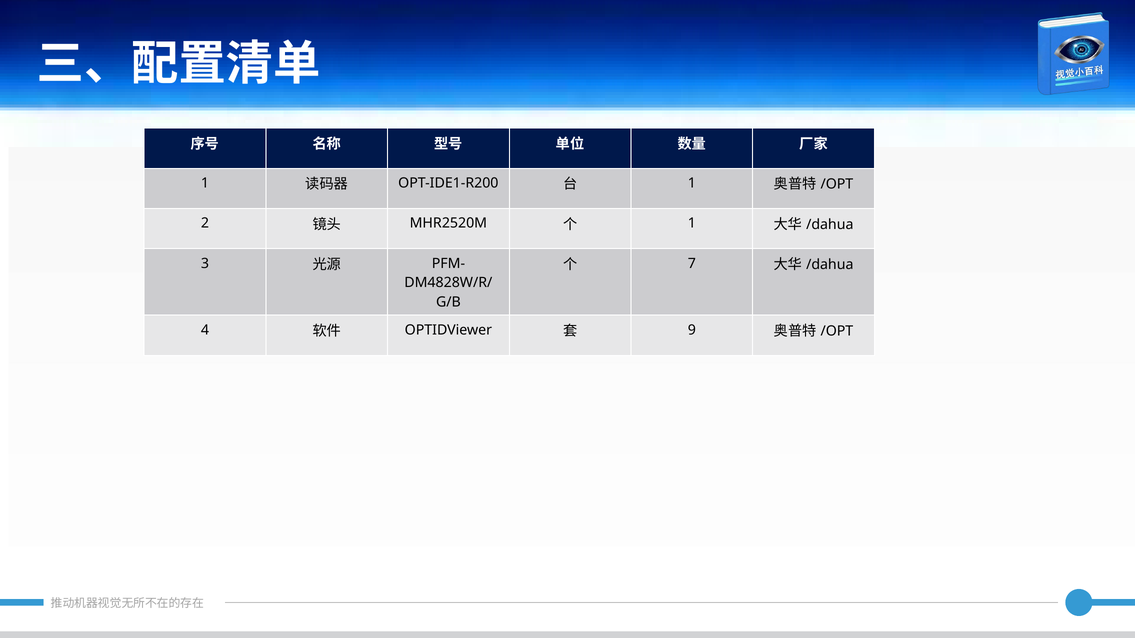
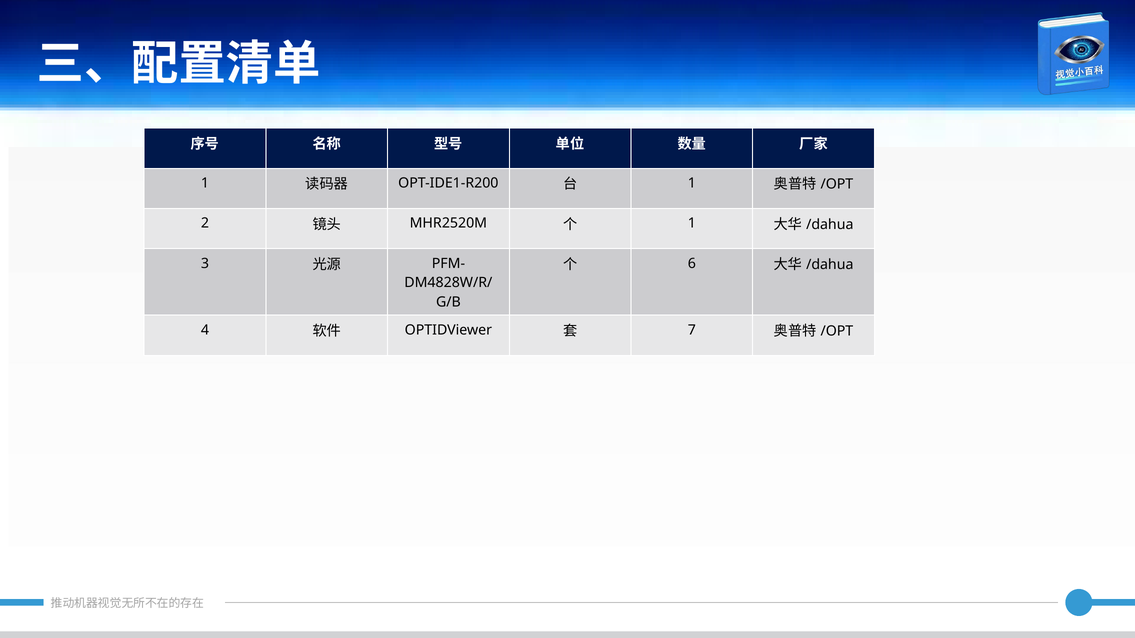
7: 7 -> 6
9: 9 -> 7
